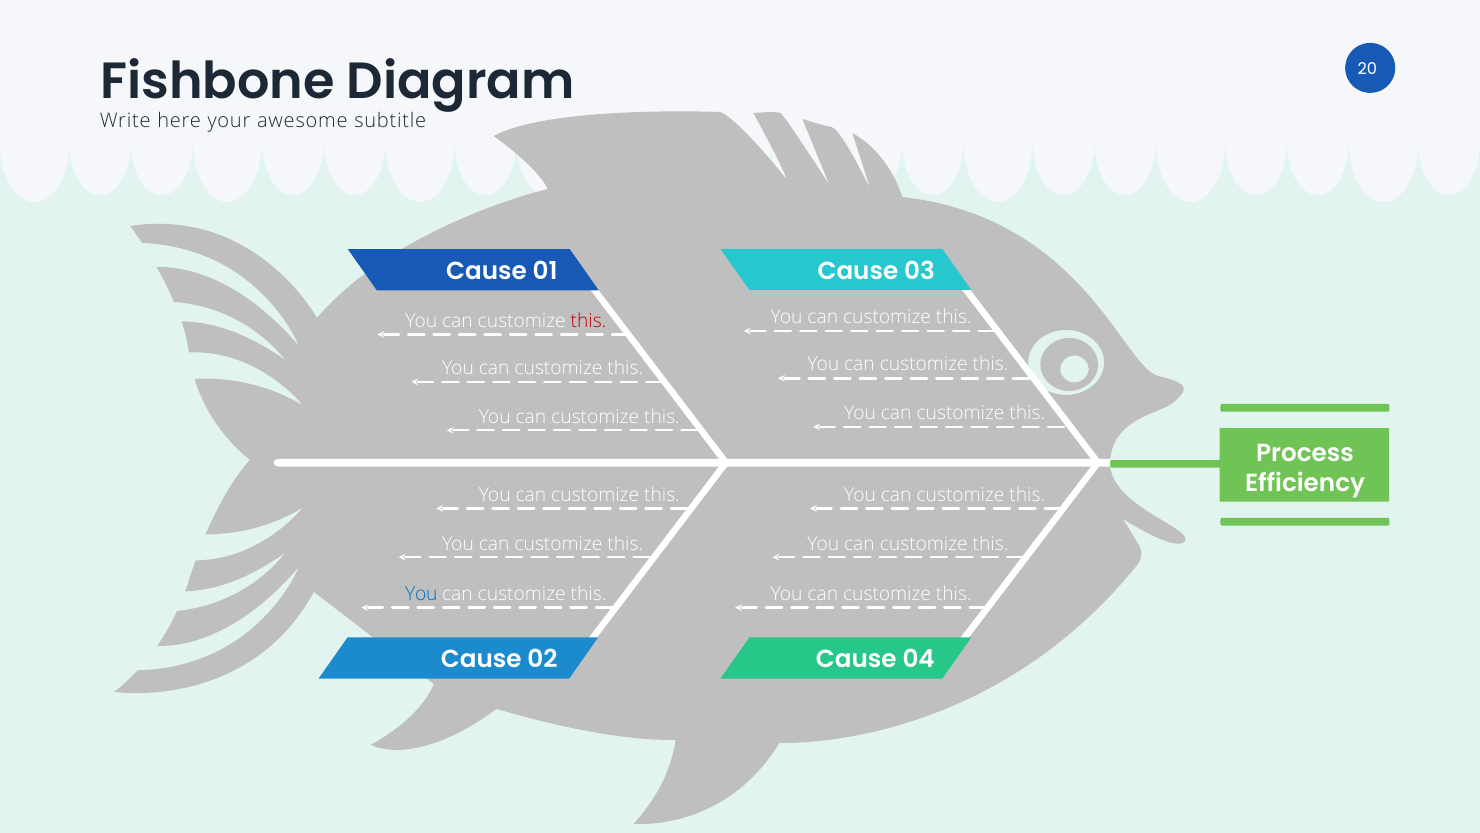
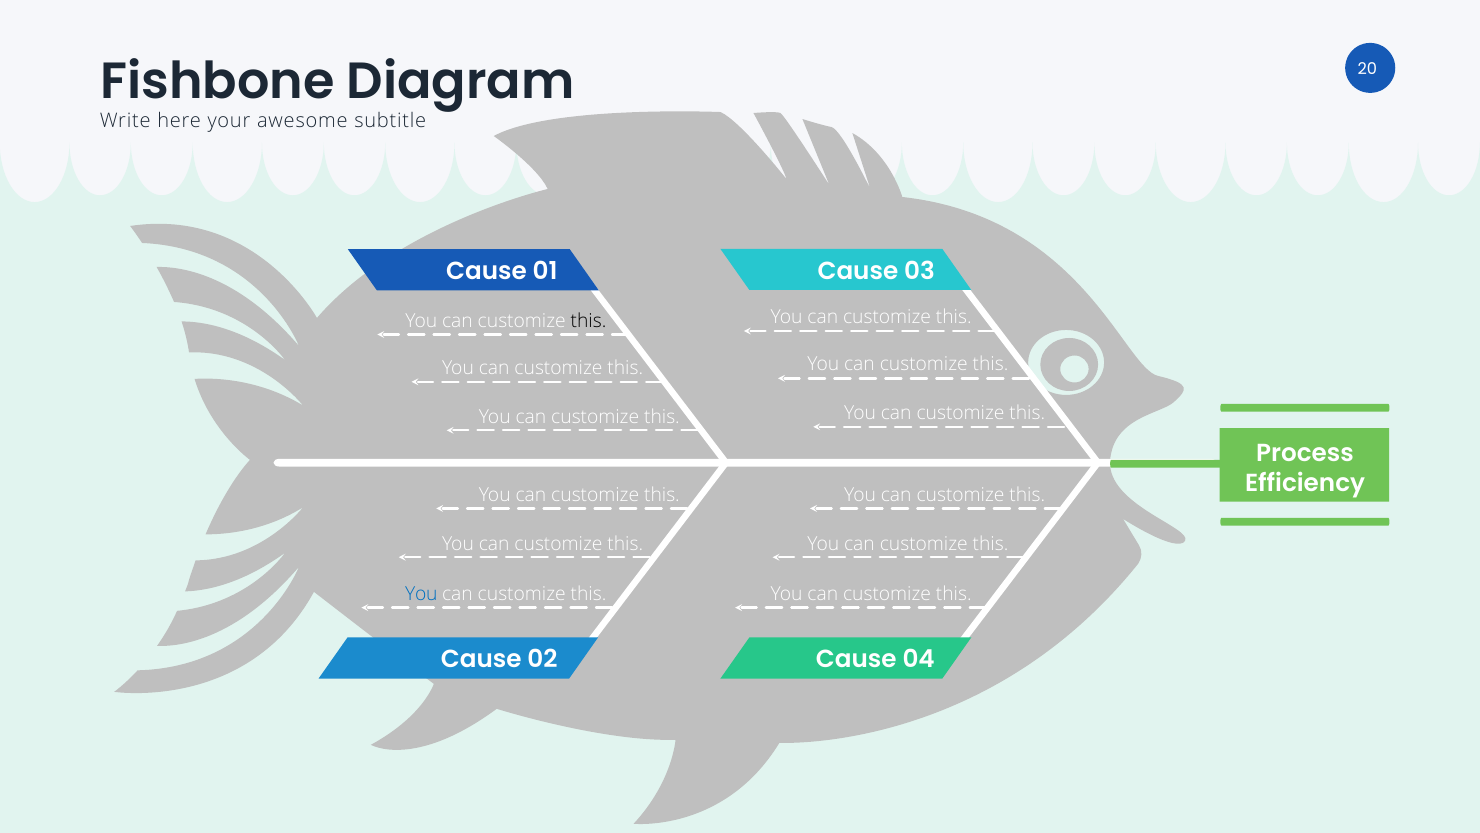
this at (589, 321) colour: red -> black
